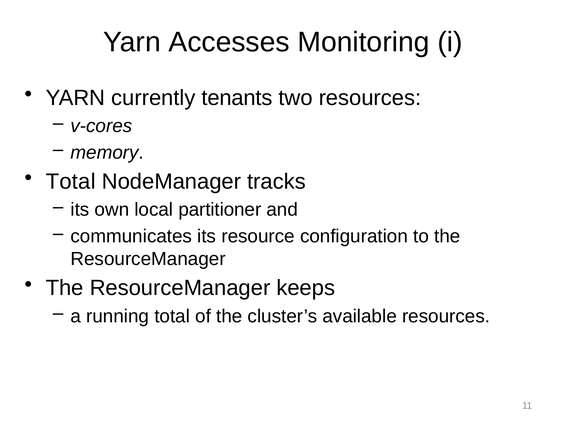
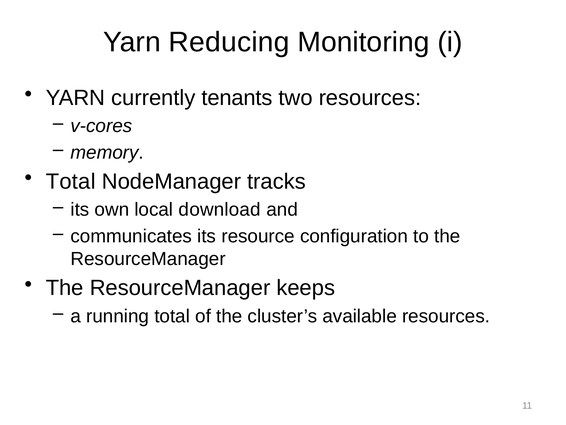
Accesses: Accesses -> Reducing
partitioner: partitioner -> download
